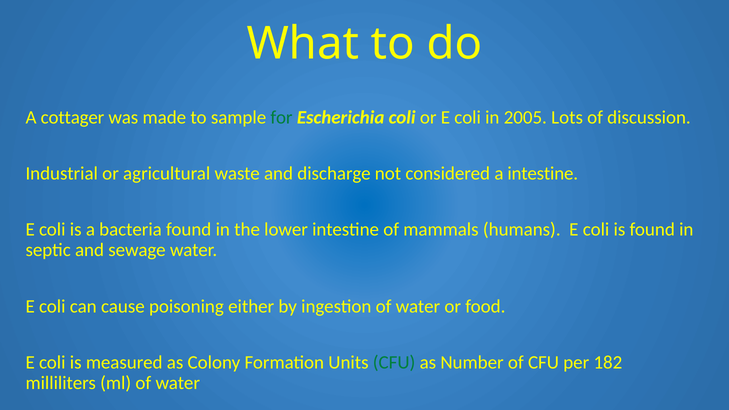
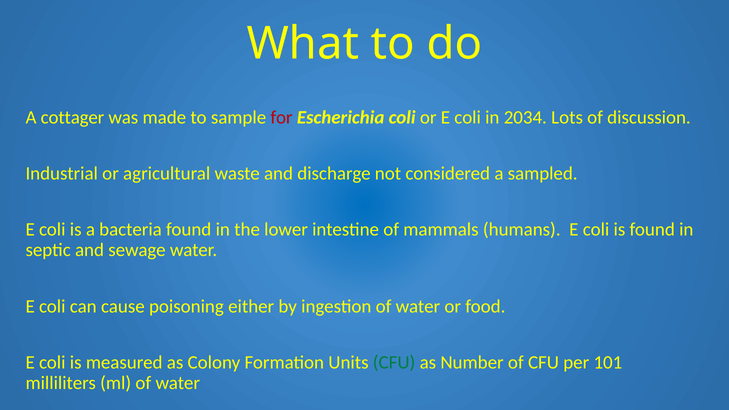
for colour: green -> red
2005: 2005 -> 2034
a intestine: intestine -> sampled
182: 182 -> 101
